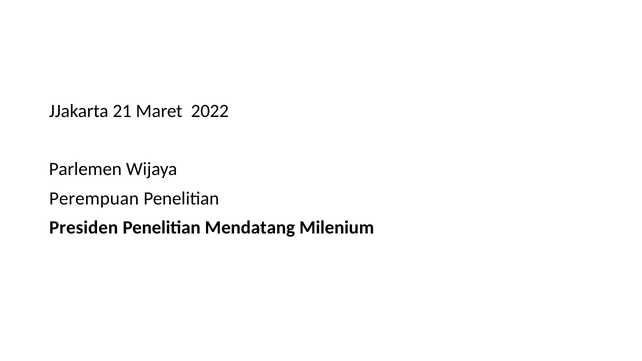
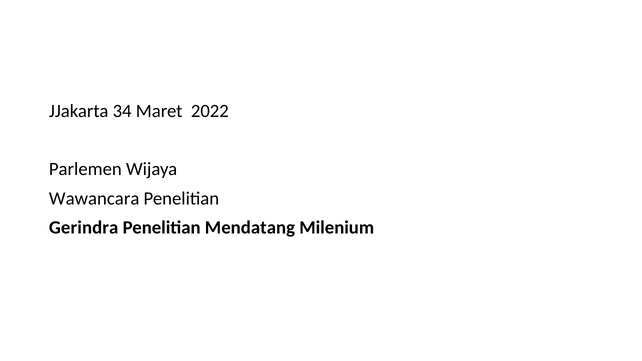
21: 21 -> 34
Perempuan: Perempuan -> Wawancara
Presiden: Presiden -> Gerindra
